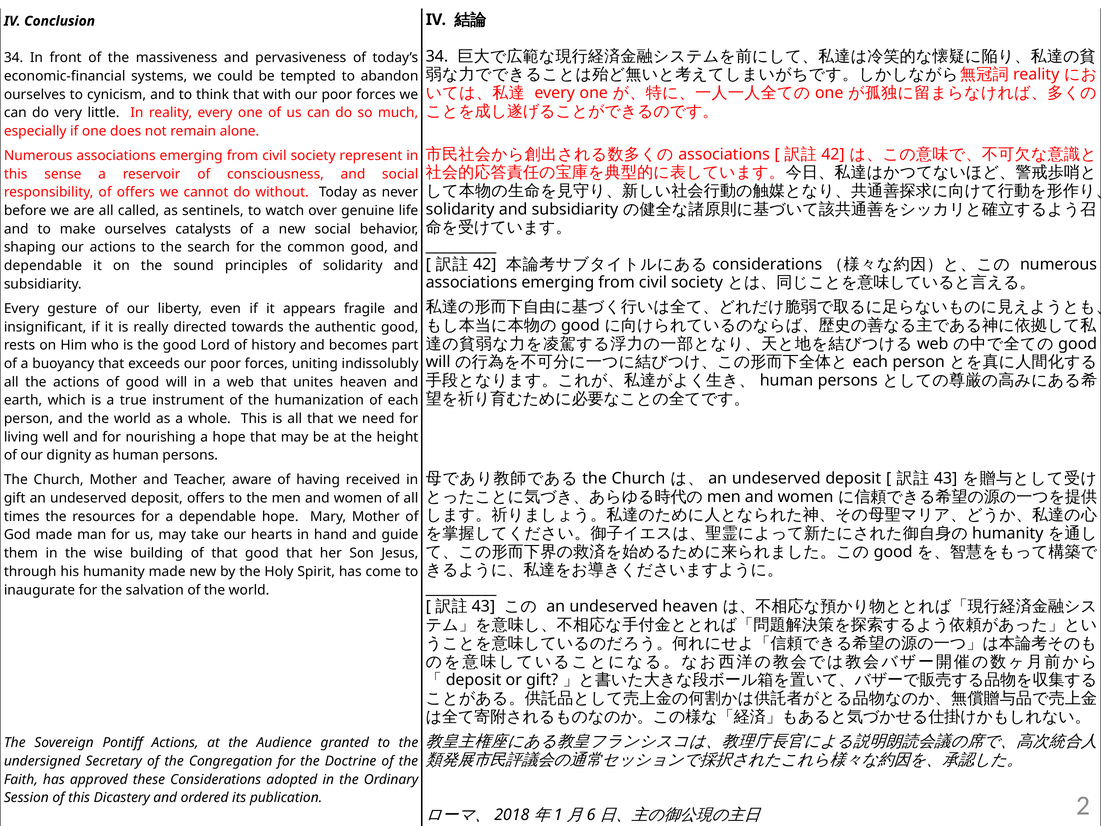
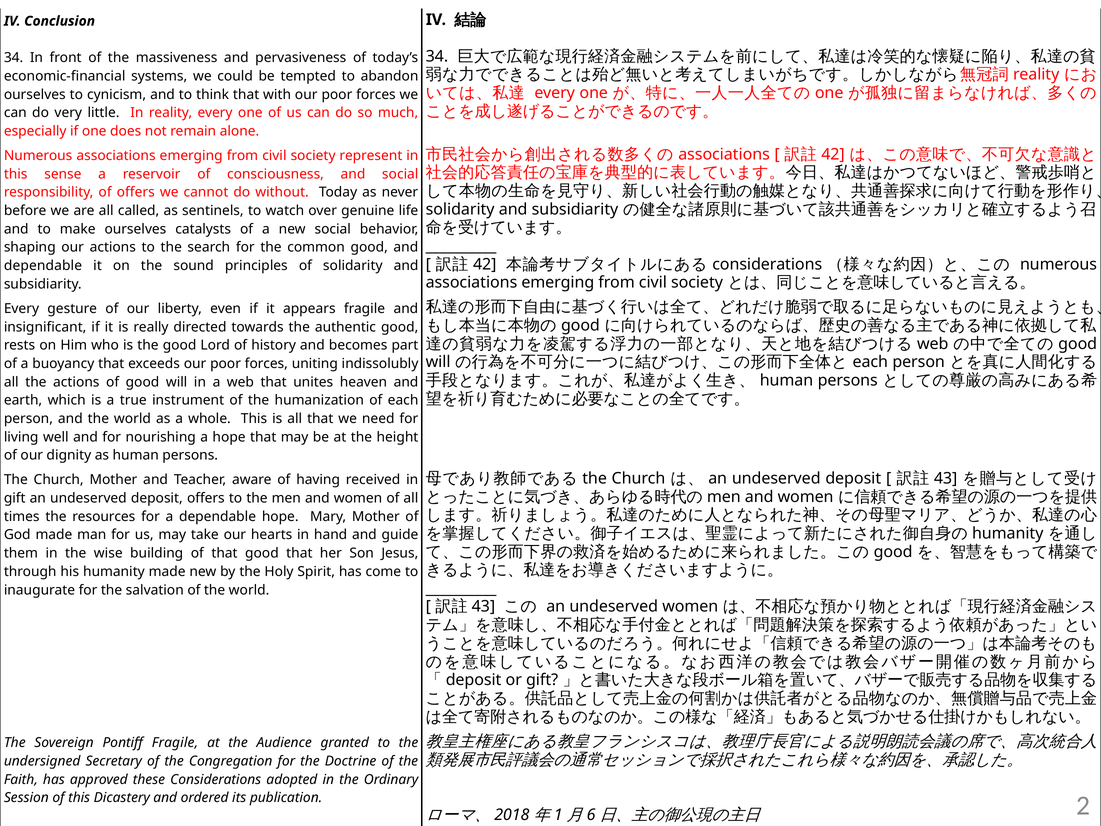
undeserved heaven: heaven -> women
Pontiff Actions: Actions -> Fragile
